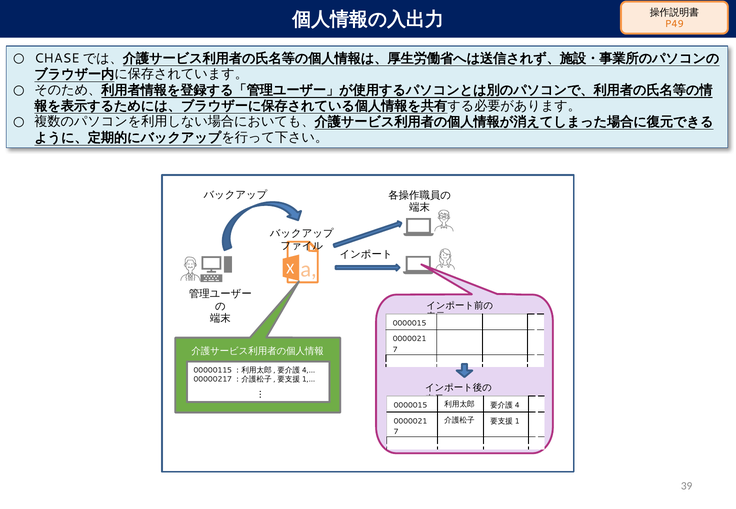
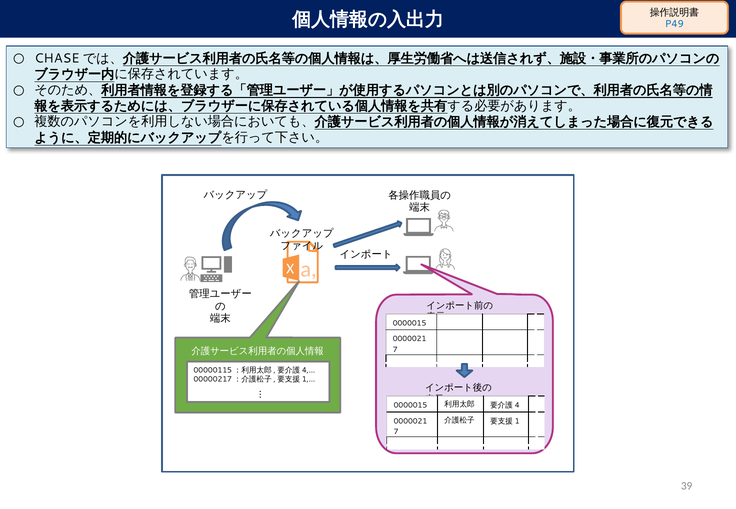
P49 colour: orange -> blue
